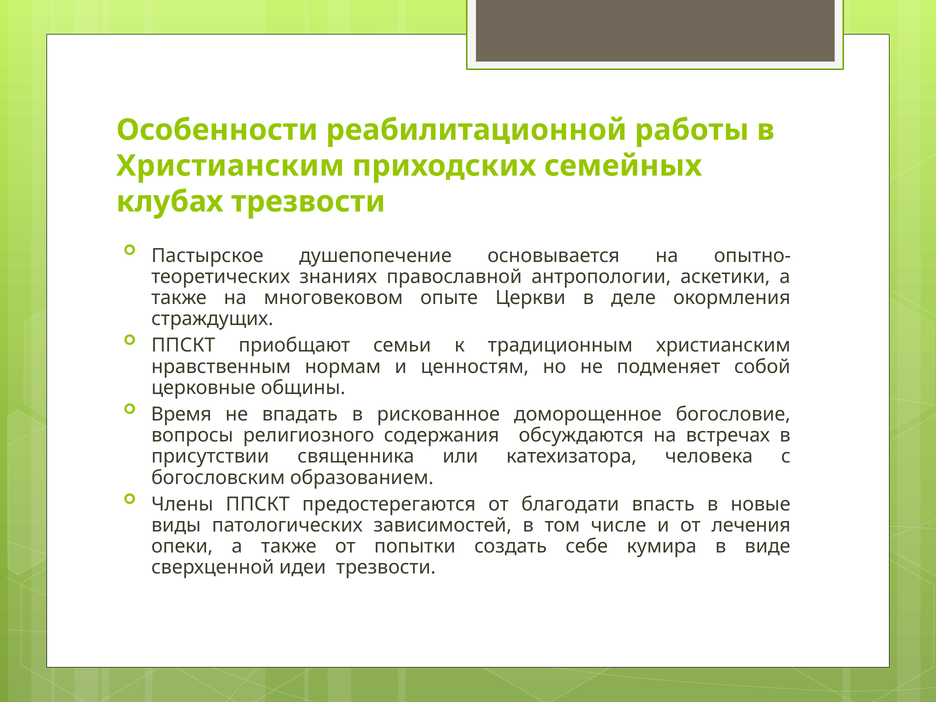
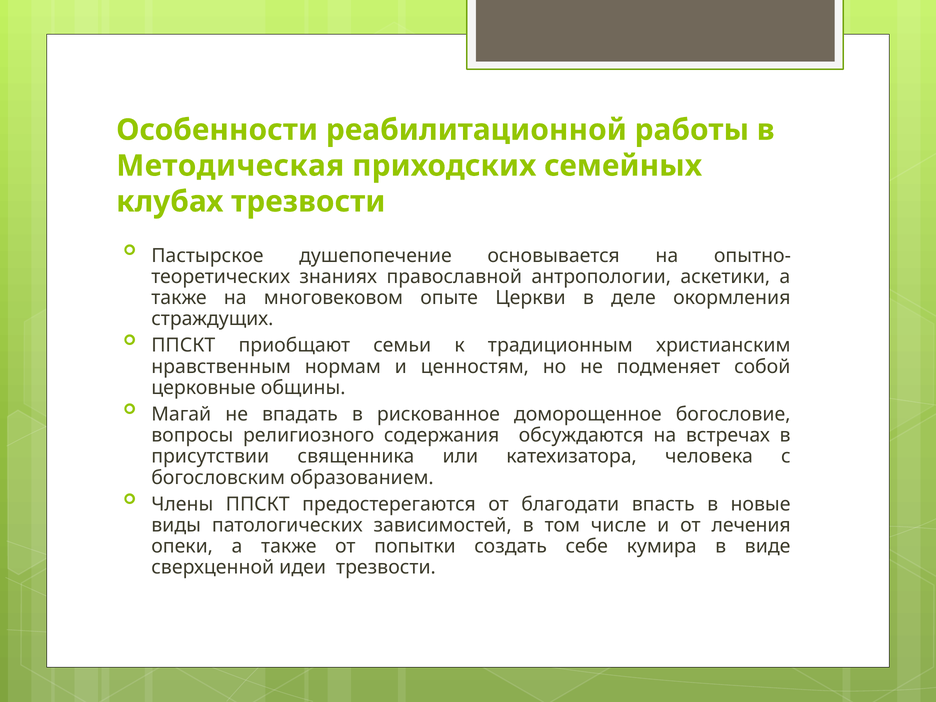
Христианским at (230, 166): Христианским -> Методическая
Время: Время -> Магай
